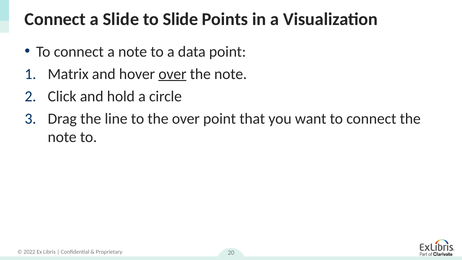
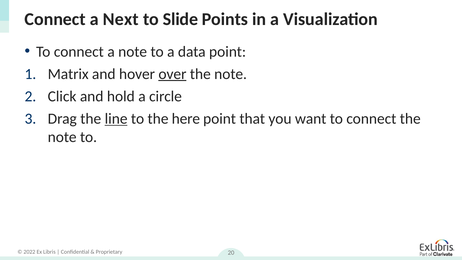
a Slide: Slide -> Next
line underline: none -> present
the over: over -> here
